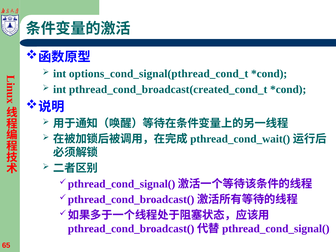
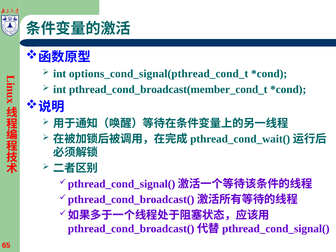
pthread_cond_broadcast(created_cond_t: pthread_cond_broadcast(created_cond_t -> pthread_cond_broadcast(member_cond_t
